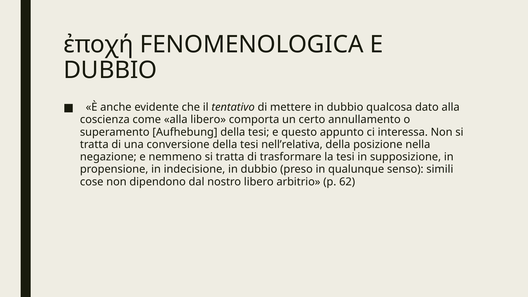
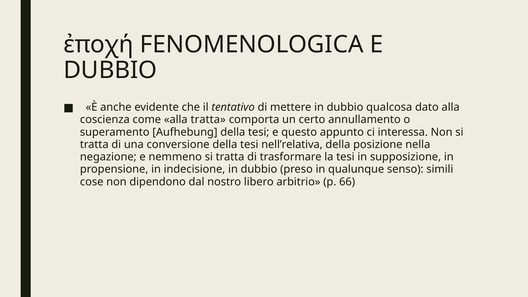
alla libero: libero -> tratta
62: 62 -> 66
